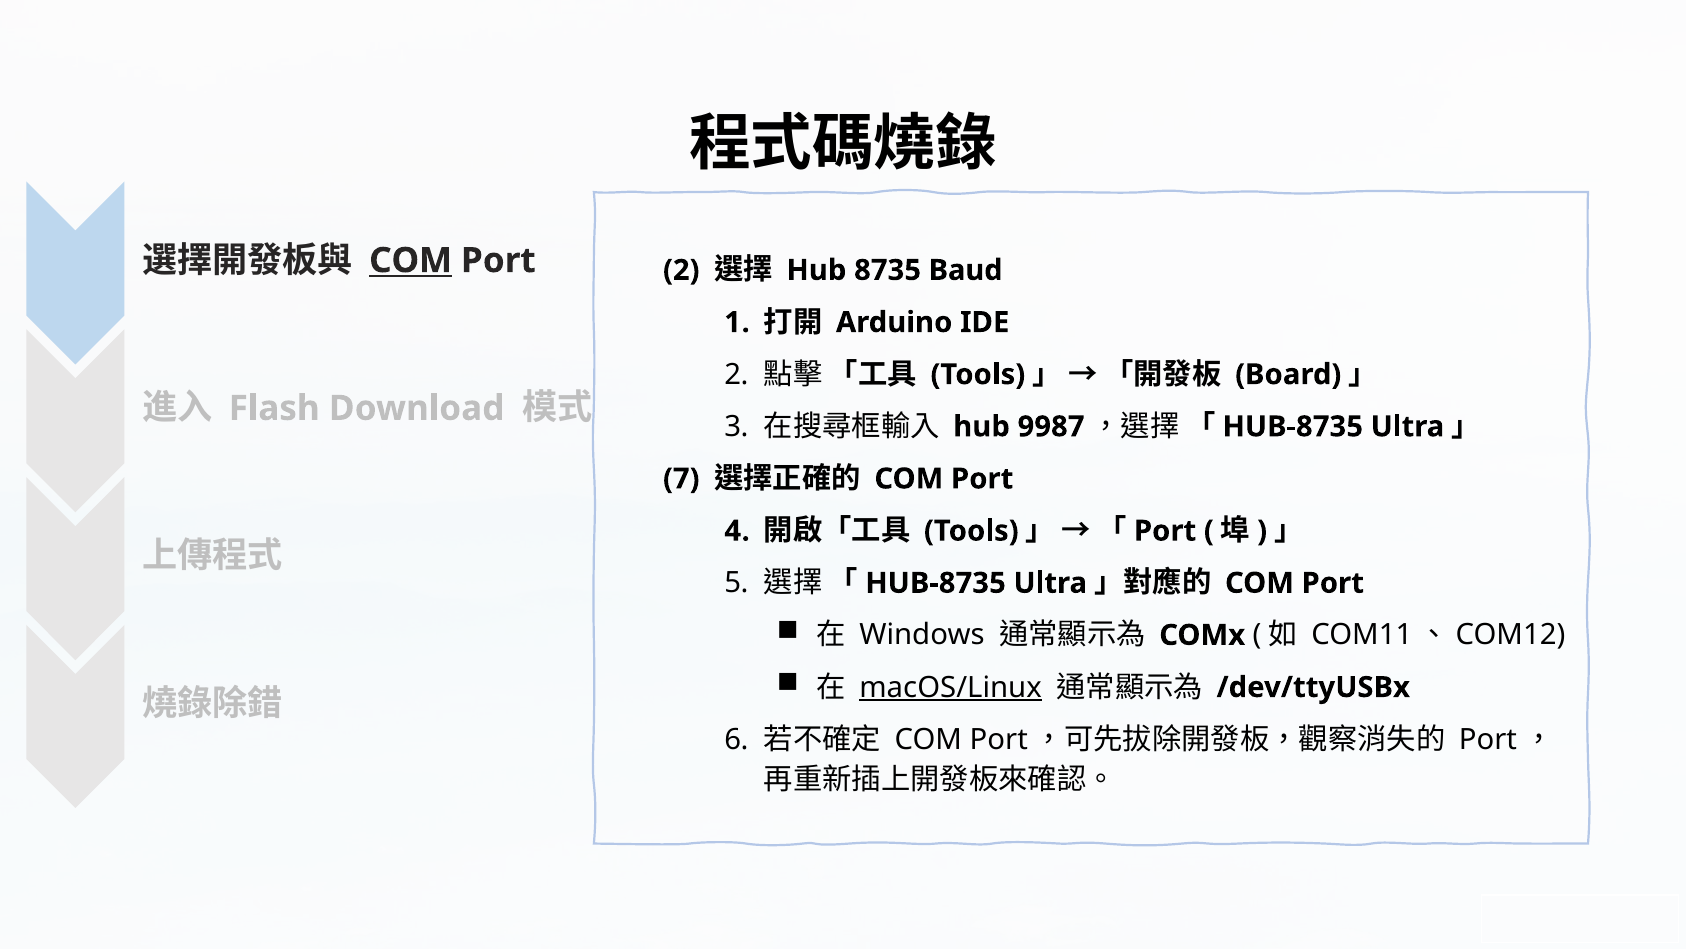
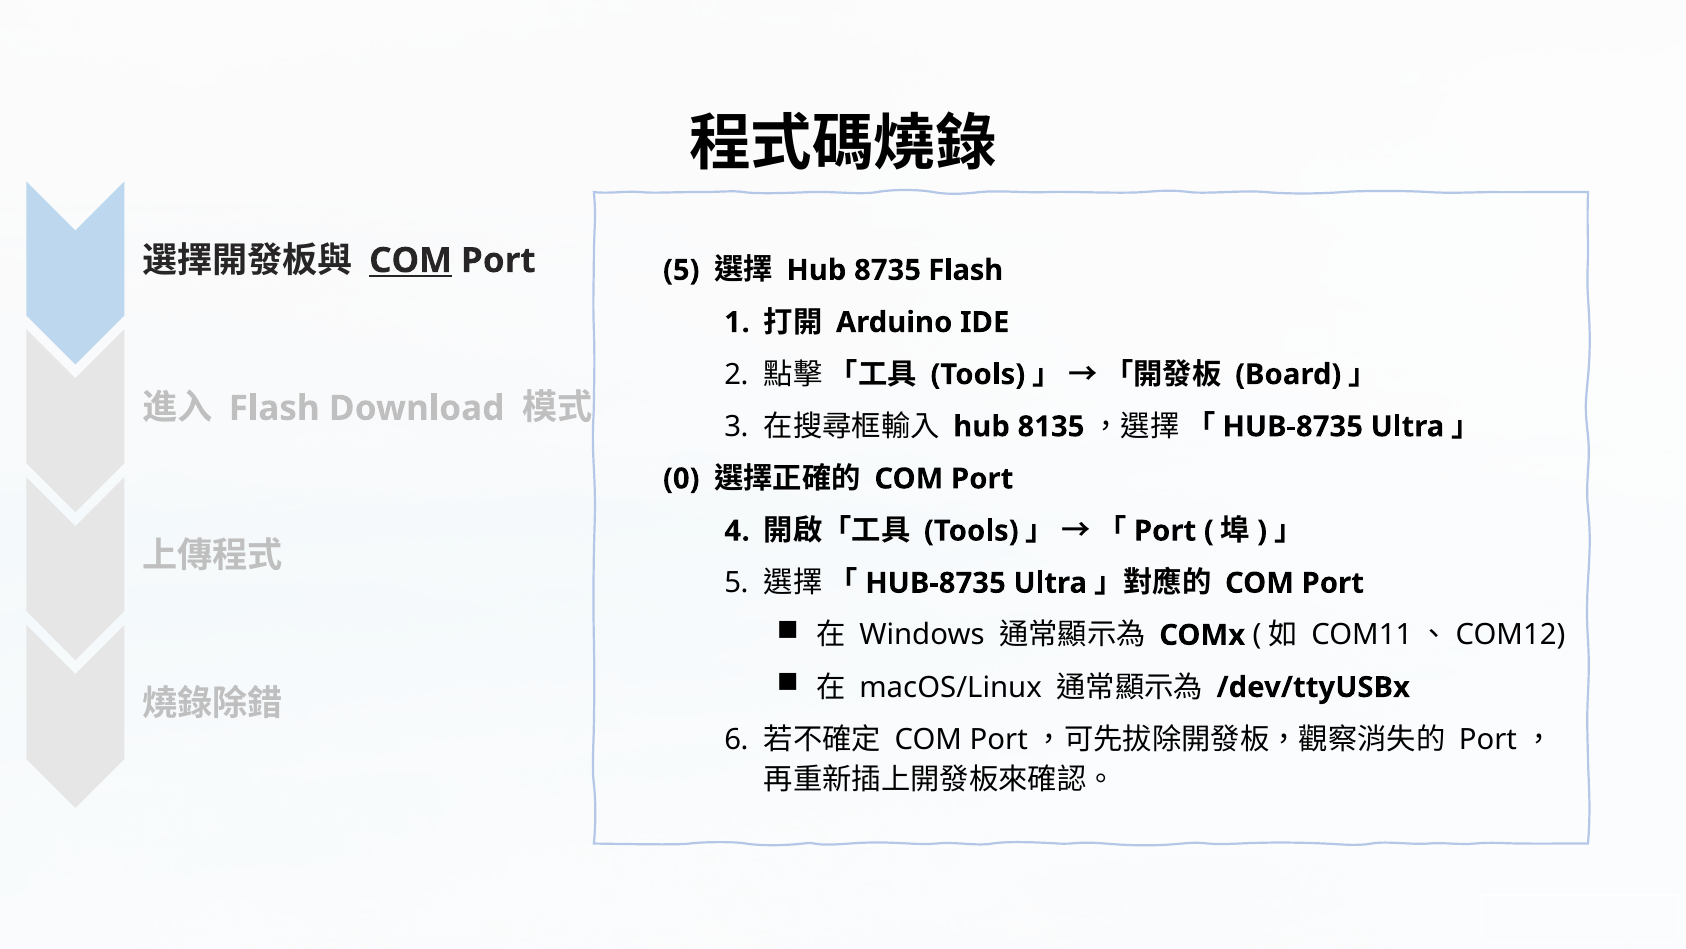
2 at (681, 270): 2 -> 5
8735 Baud: Baud -> Flash
9987: 9987 -> 8135
7: 7 -> 0
macOS/Linux underline: present -> none
